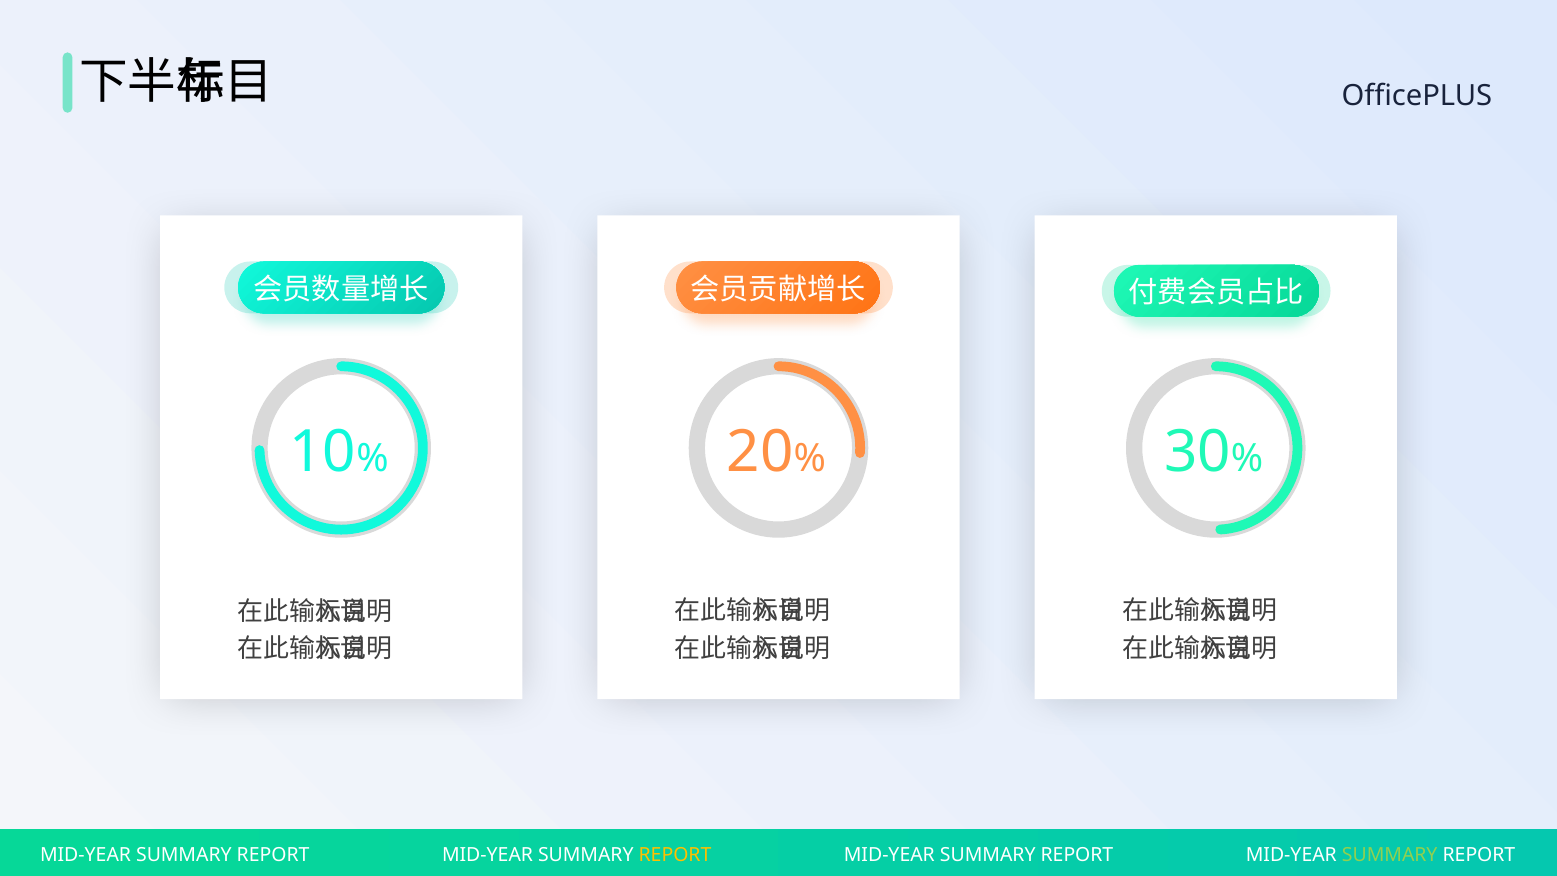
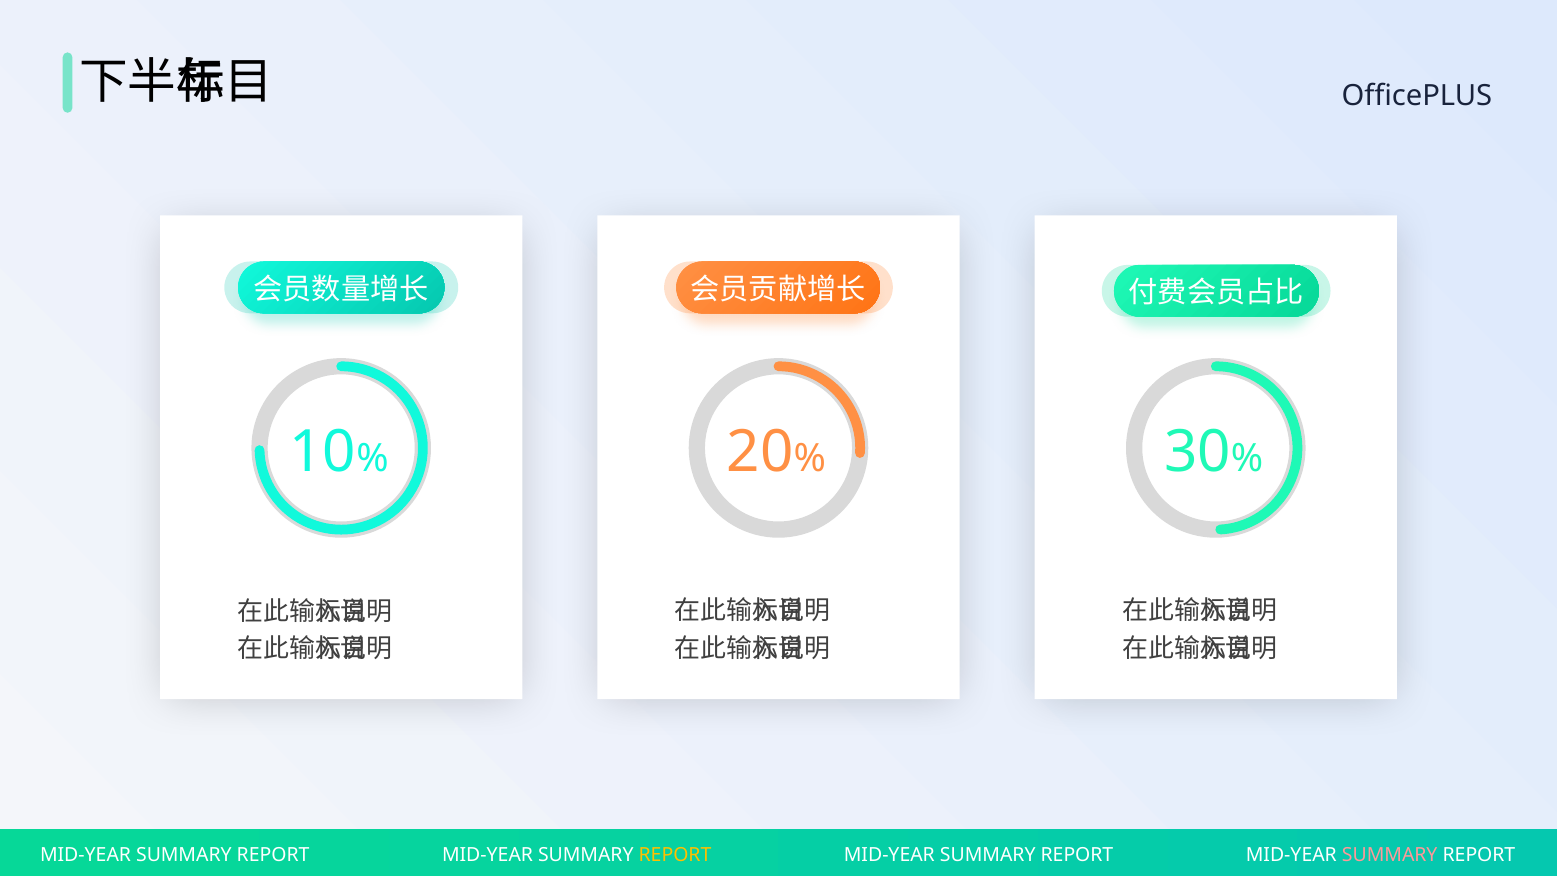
SUMMARY at (1390, 855) colour: light green -> pink
